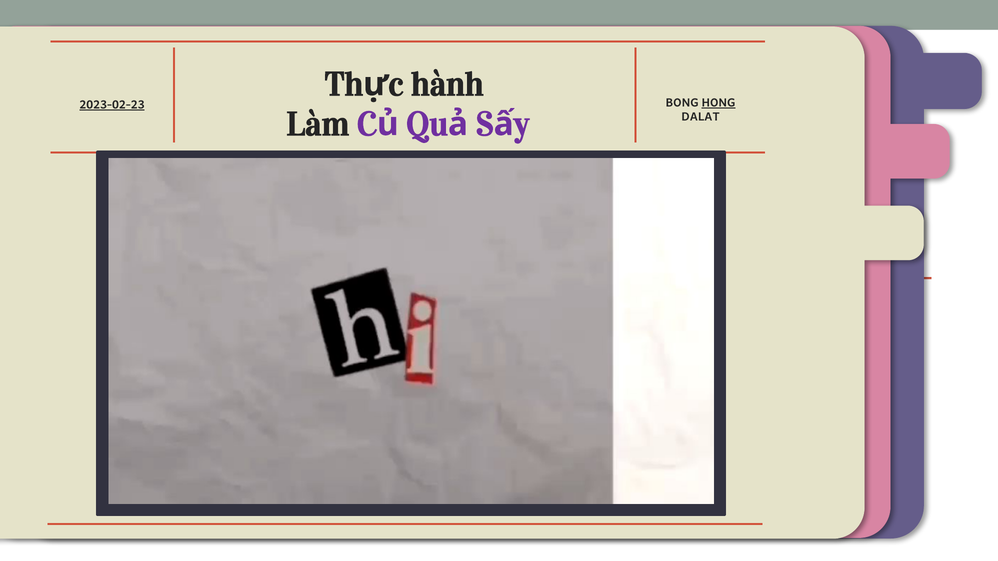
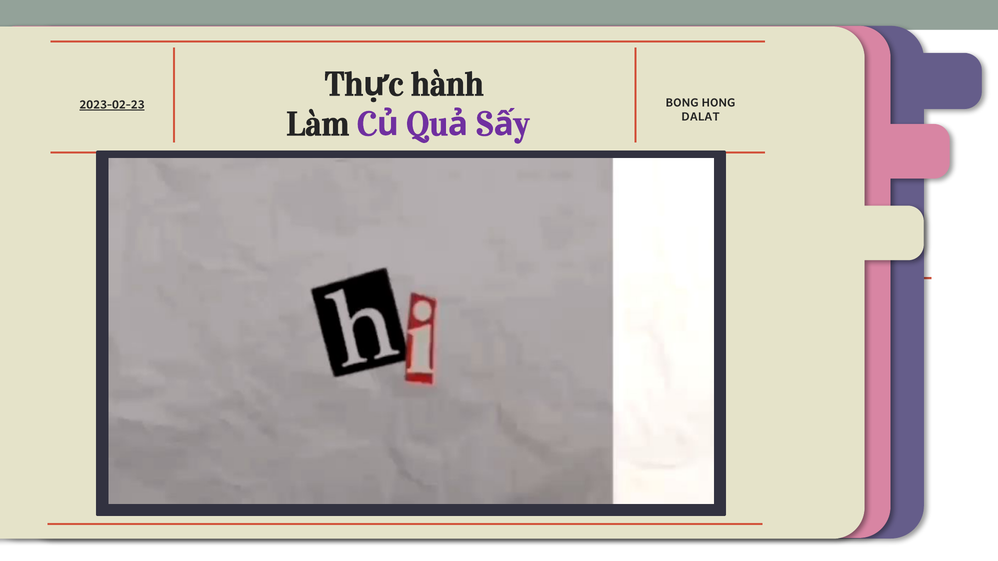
HONG underline: present -> none
